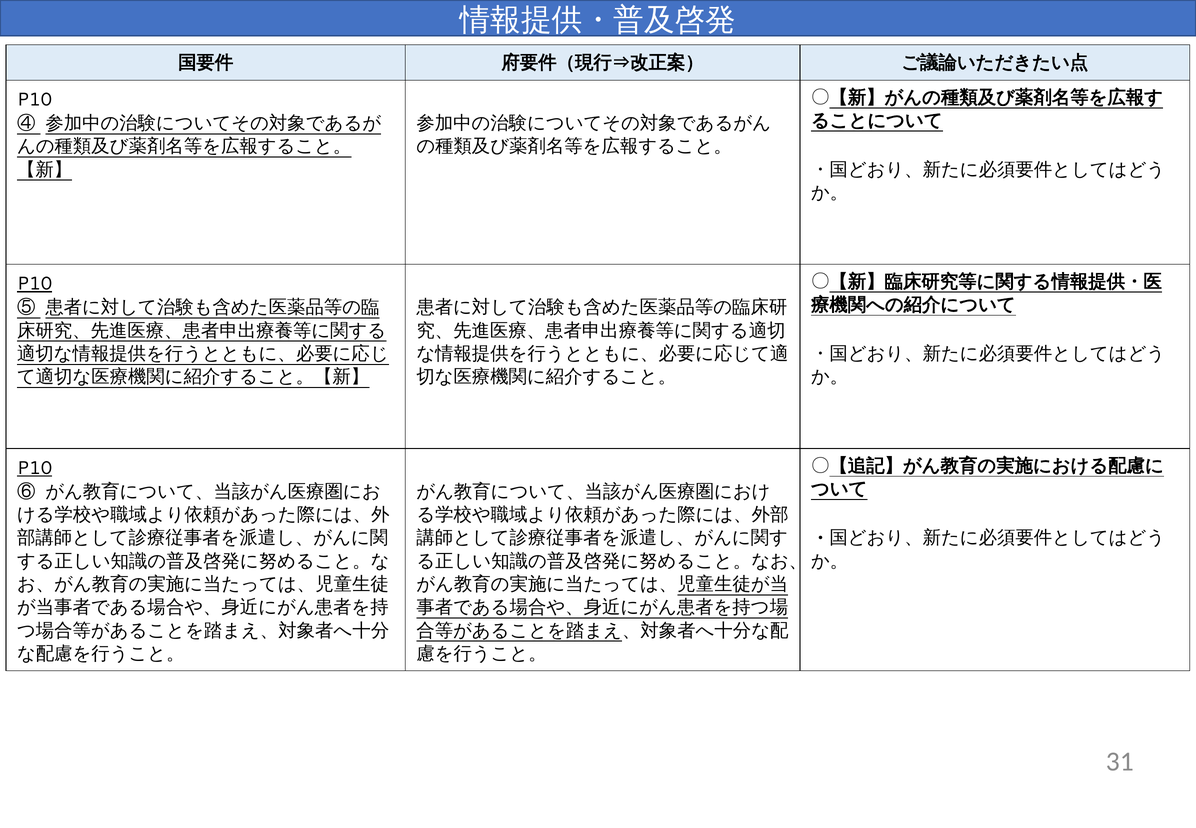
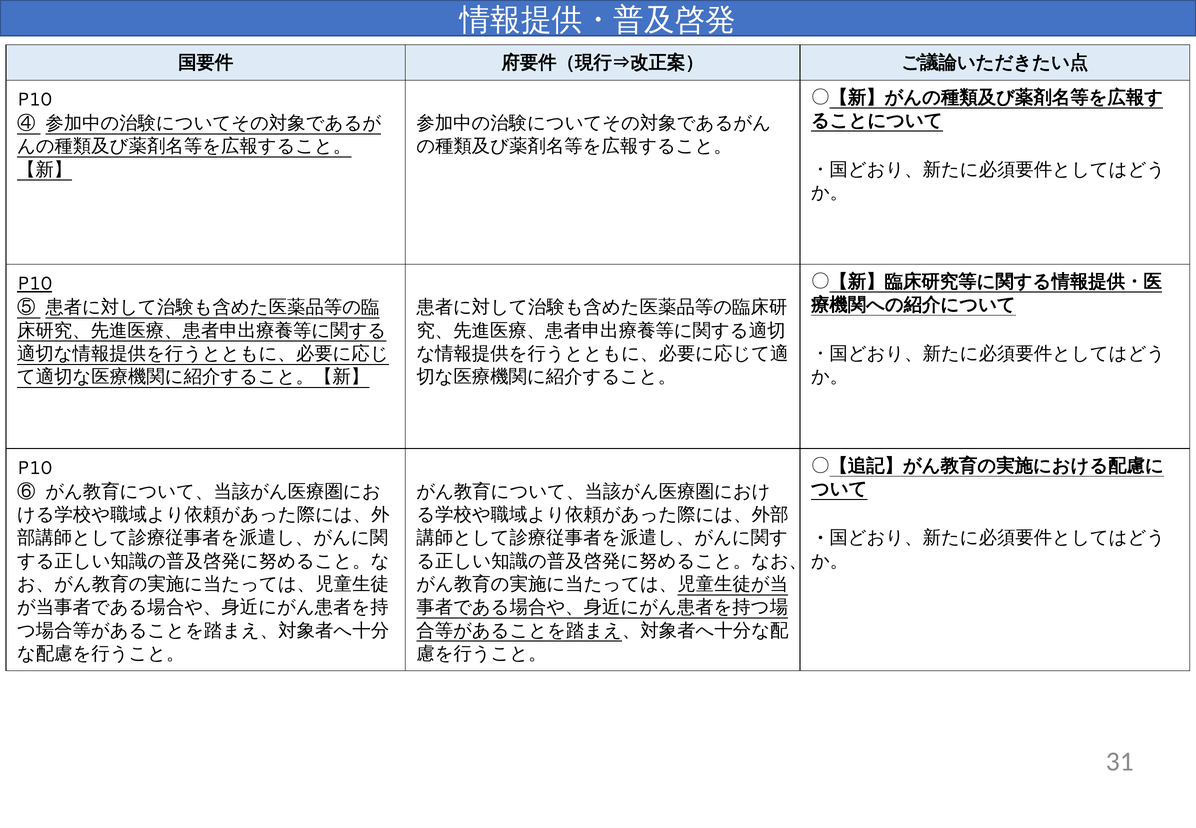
P10 at (35, 468) underline: present -> none
